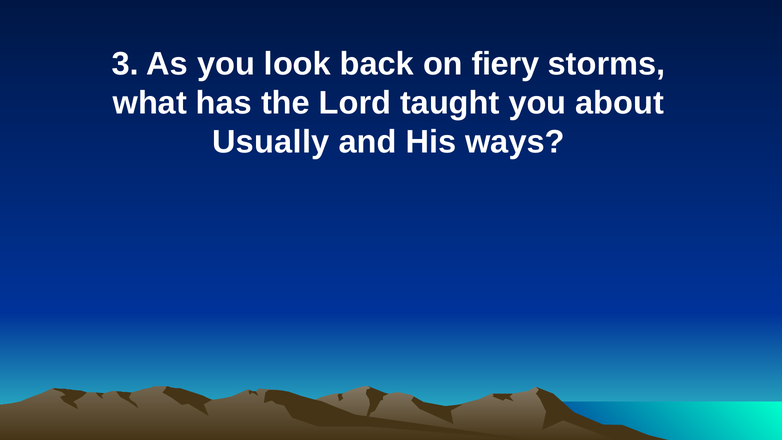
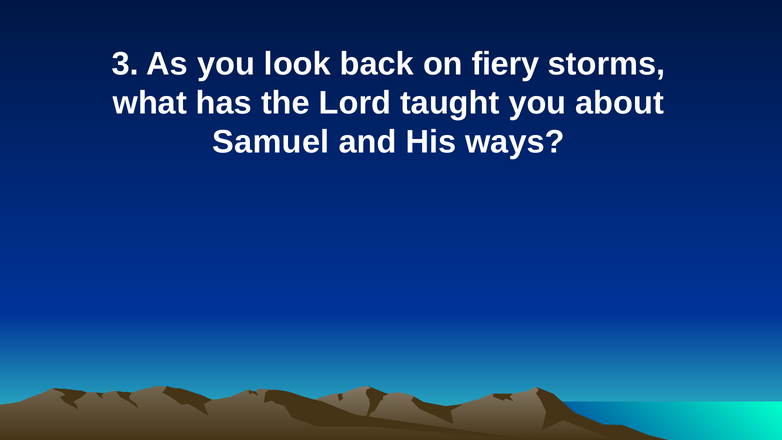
Usually: Usually -> Samuel
